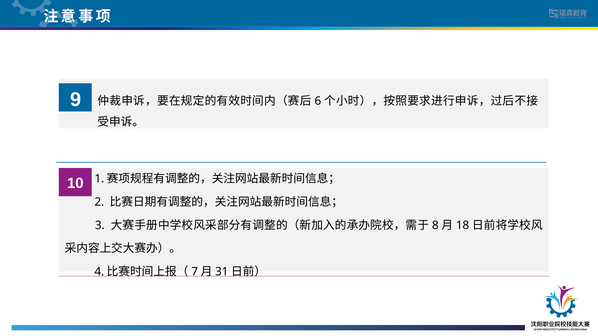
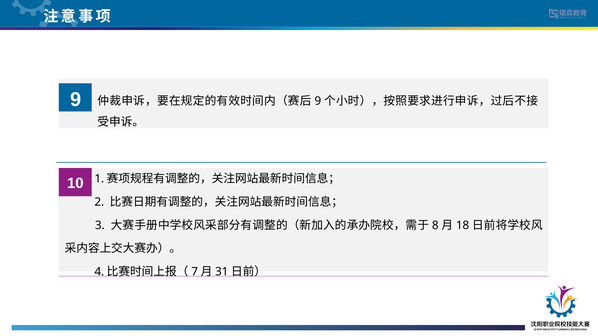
6 at (318, 101): 6 -> 9
